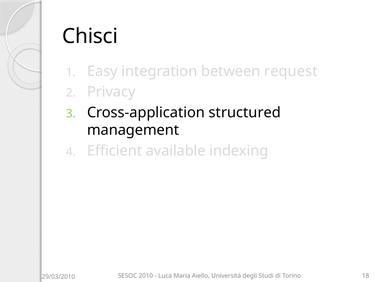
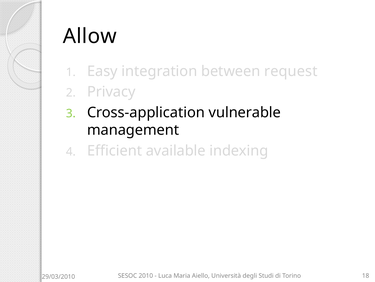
Chisci: Chisci -> Allow
structured: structured -> vulnerable
